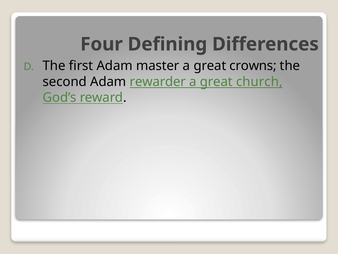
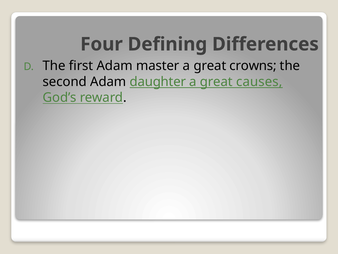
rewarder: rewarder -> daughter
church: church -> causes
